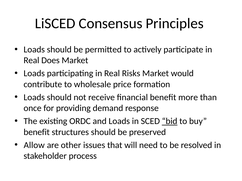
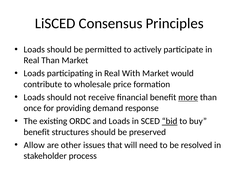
Real Does: Does -> Than
Risks: Risks -> With
more underline: none -> present
